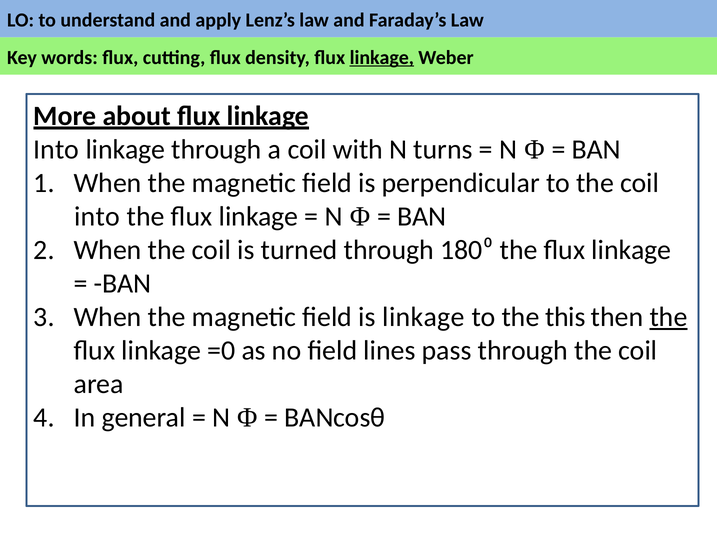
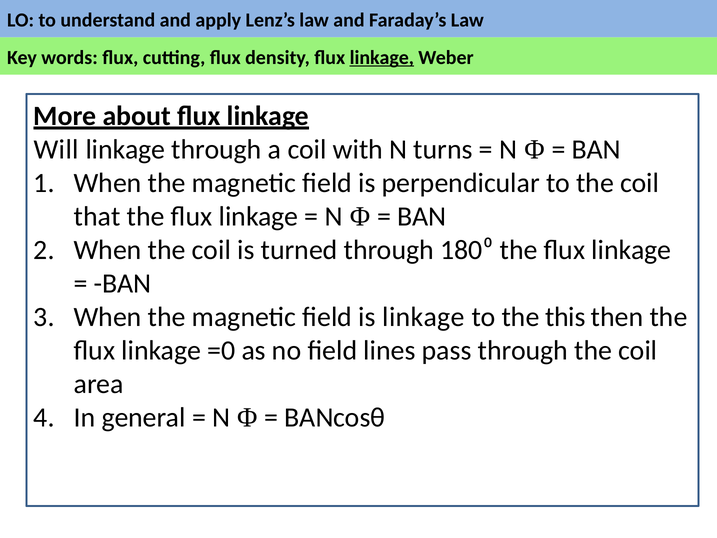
Into at (56, 149): Into -> Will
into at (97, 216): into -> that
the at (668, 317) underline: present -> none
